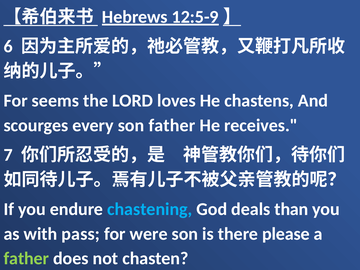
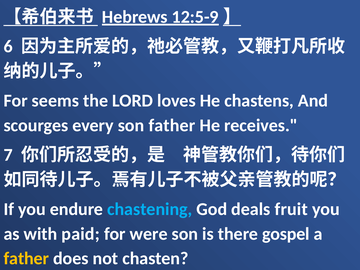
than: than -> fruit
pass: pass -> paid
please: please -> gospel
father at (26, 258) colour: light green -> yellow
